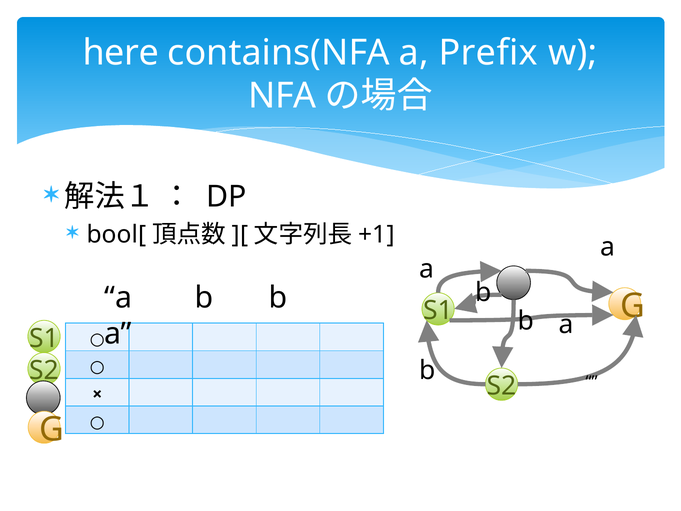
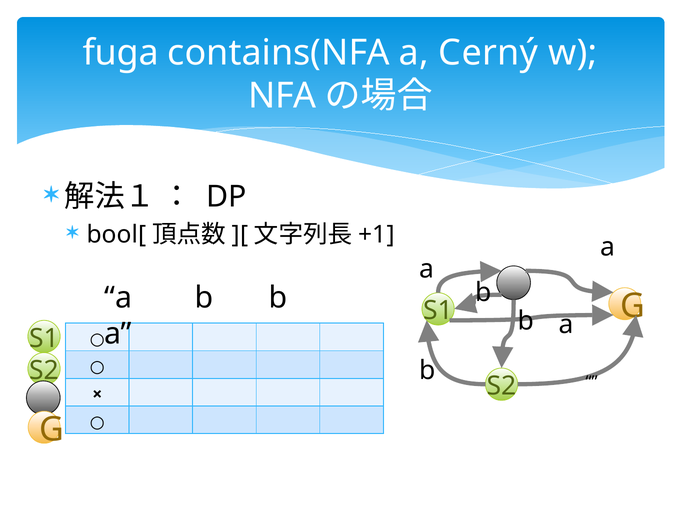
here: here -> fuga
Prefix: Prefix -> Cerný
